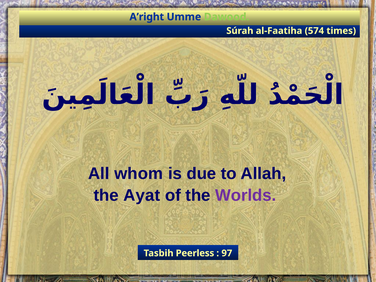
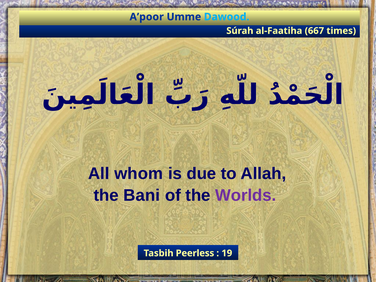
A’right: A’right -> A’poor
Dawood colour: light green -> light blue
574: 574 -> 667
Ayat: Ayat -> Bani
97: 97 -> 19
